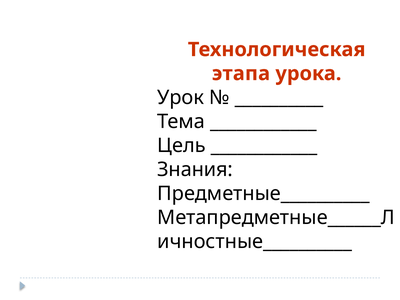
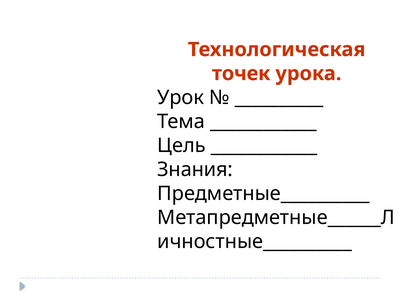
этапа: этапа -> точек
